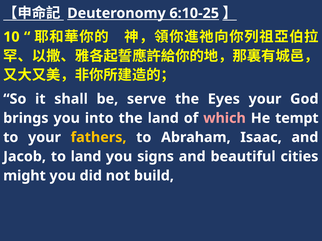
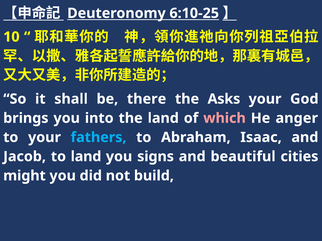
serve: serve -> there
Eyes: Eyes -> Asks
tempt: tempt -> anger
fathers colour: yellow -> light blue
